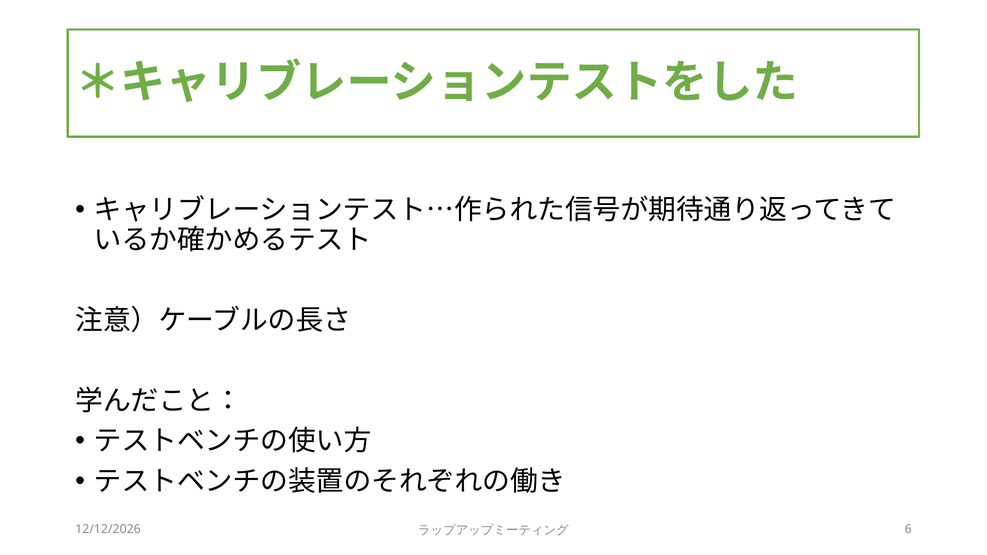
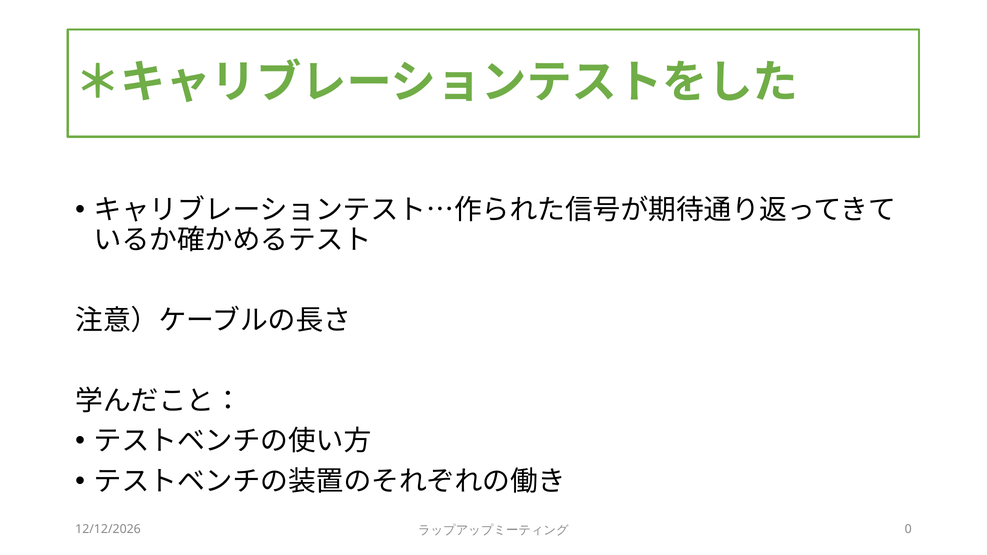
6: 6 -> 0
